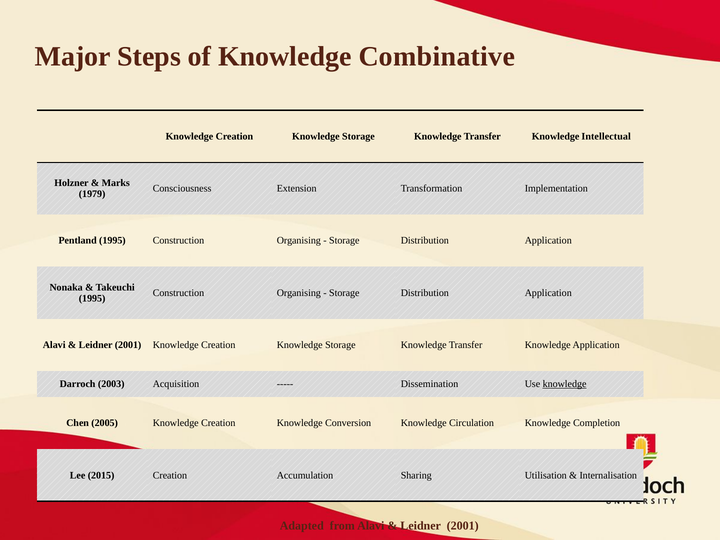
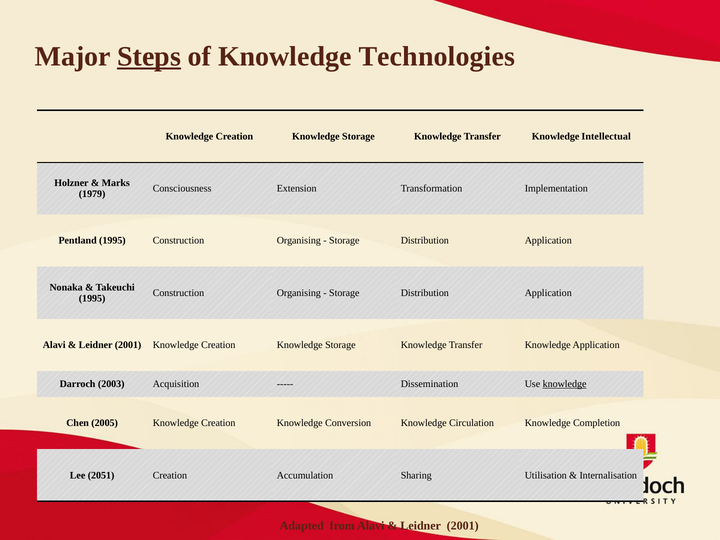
Steps underline: none -> present
Combinative: Combinative -> Technologies
2015: 2015 -> 2051
